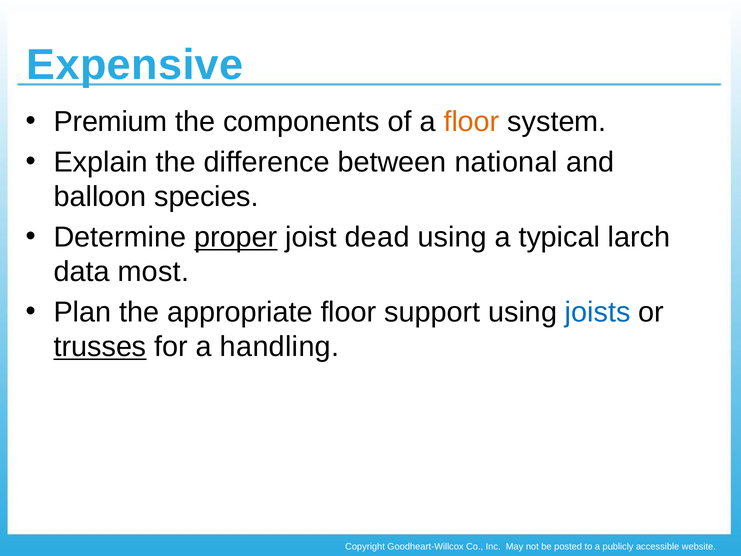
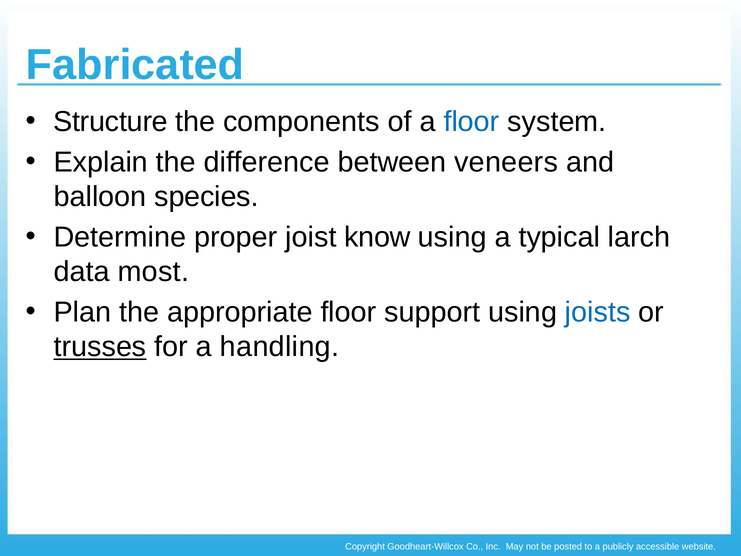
Expensive: Expensive -> Fabricated
Premium: Premium -> Structure
floor at (472, 122) colour: orange -> blue
national: national -> veneers
proper underline: present -> none
dead: dead -> know
